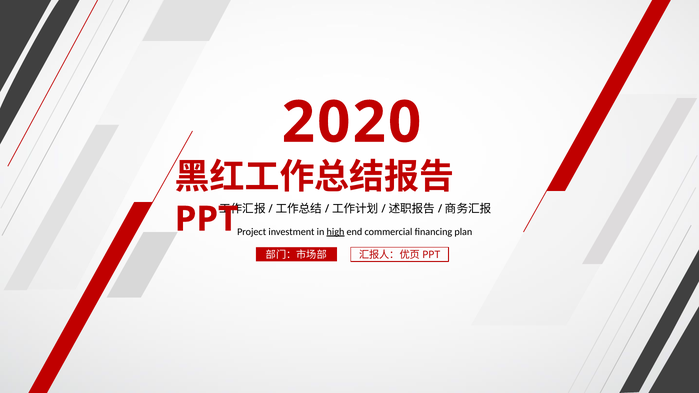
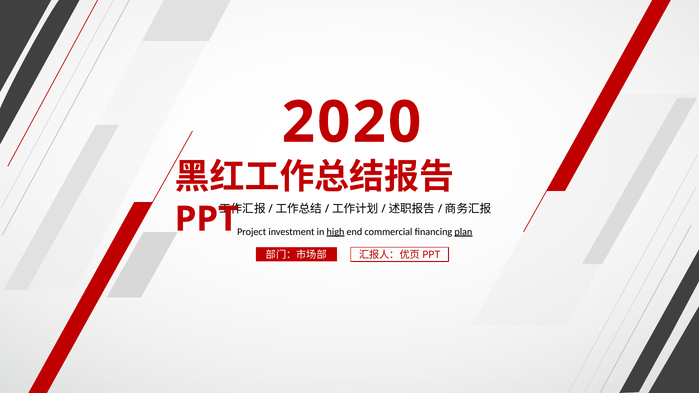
plan underline: none -> present
